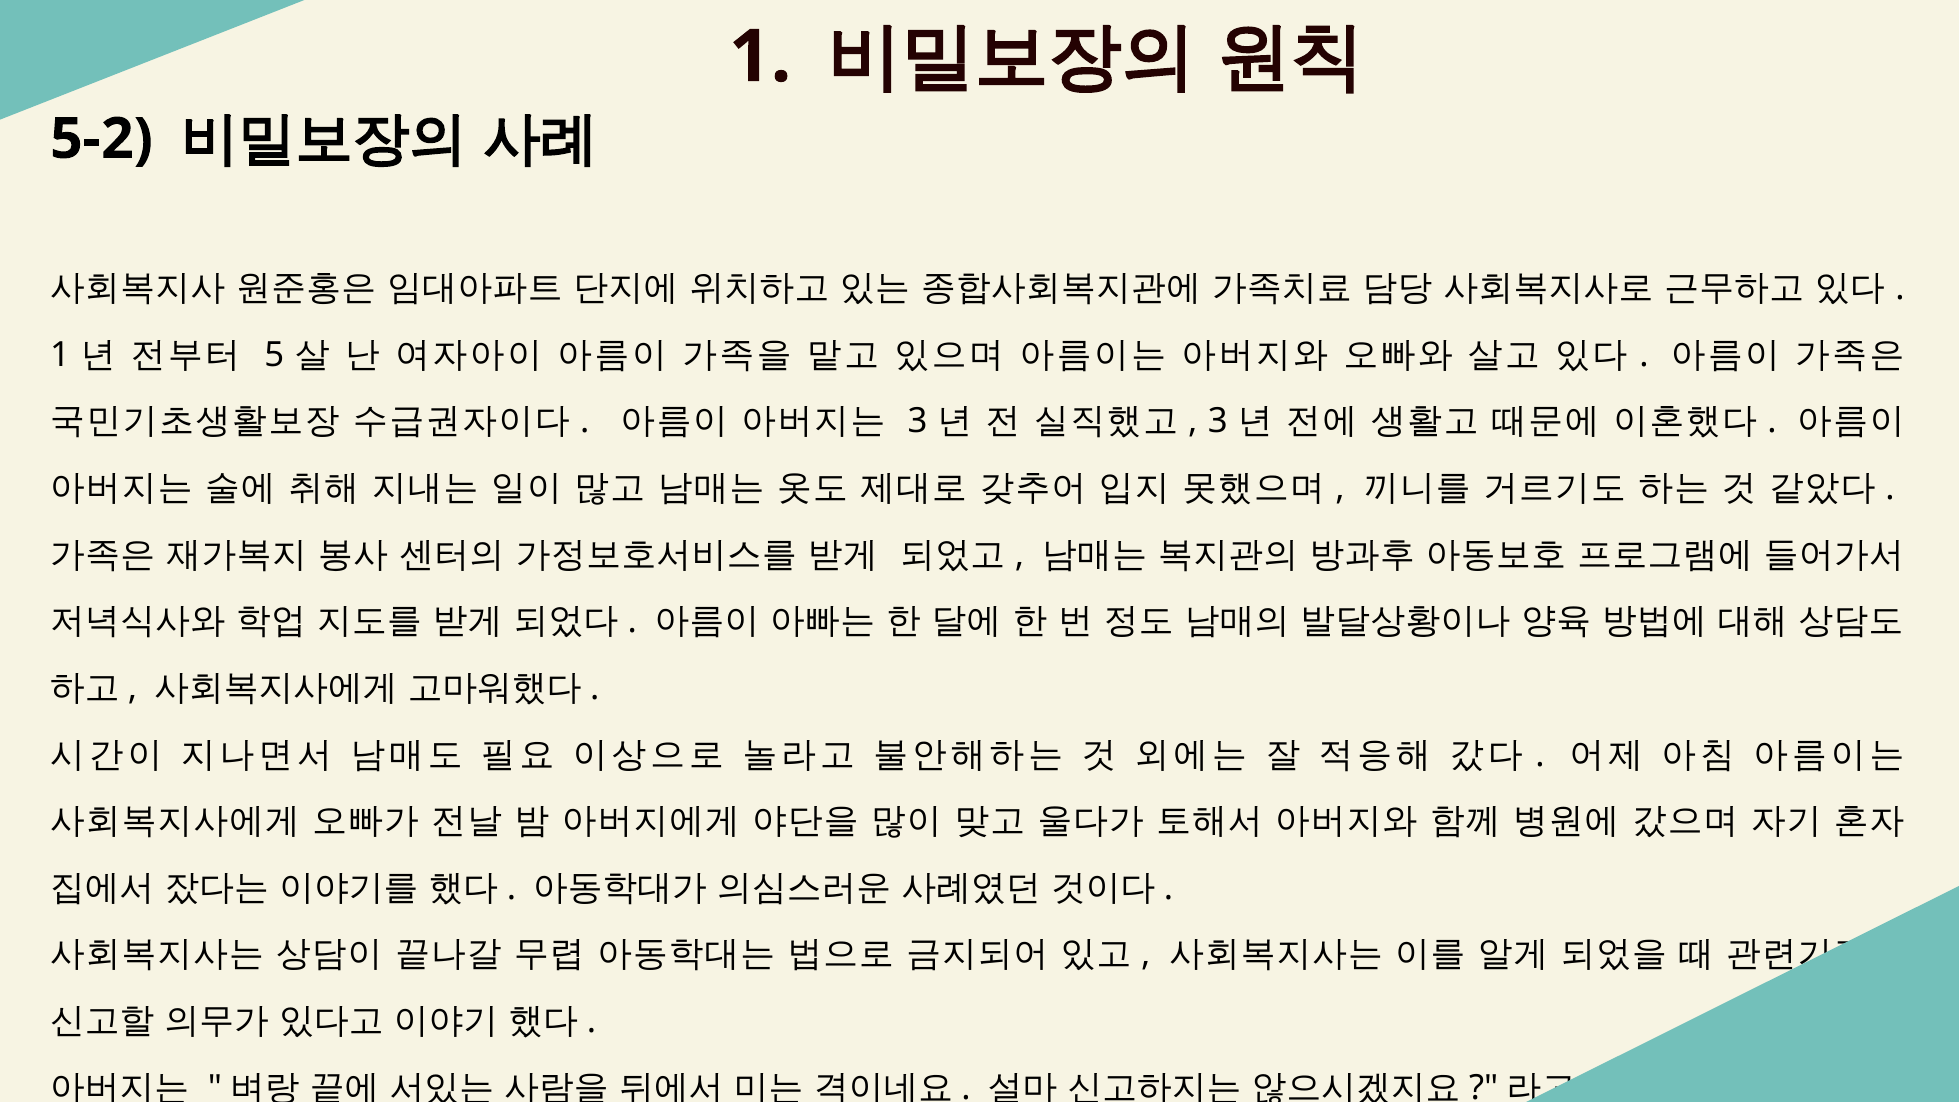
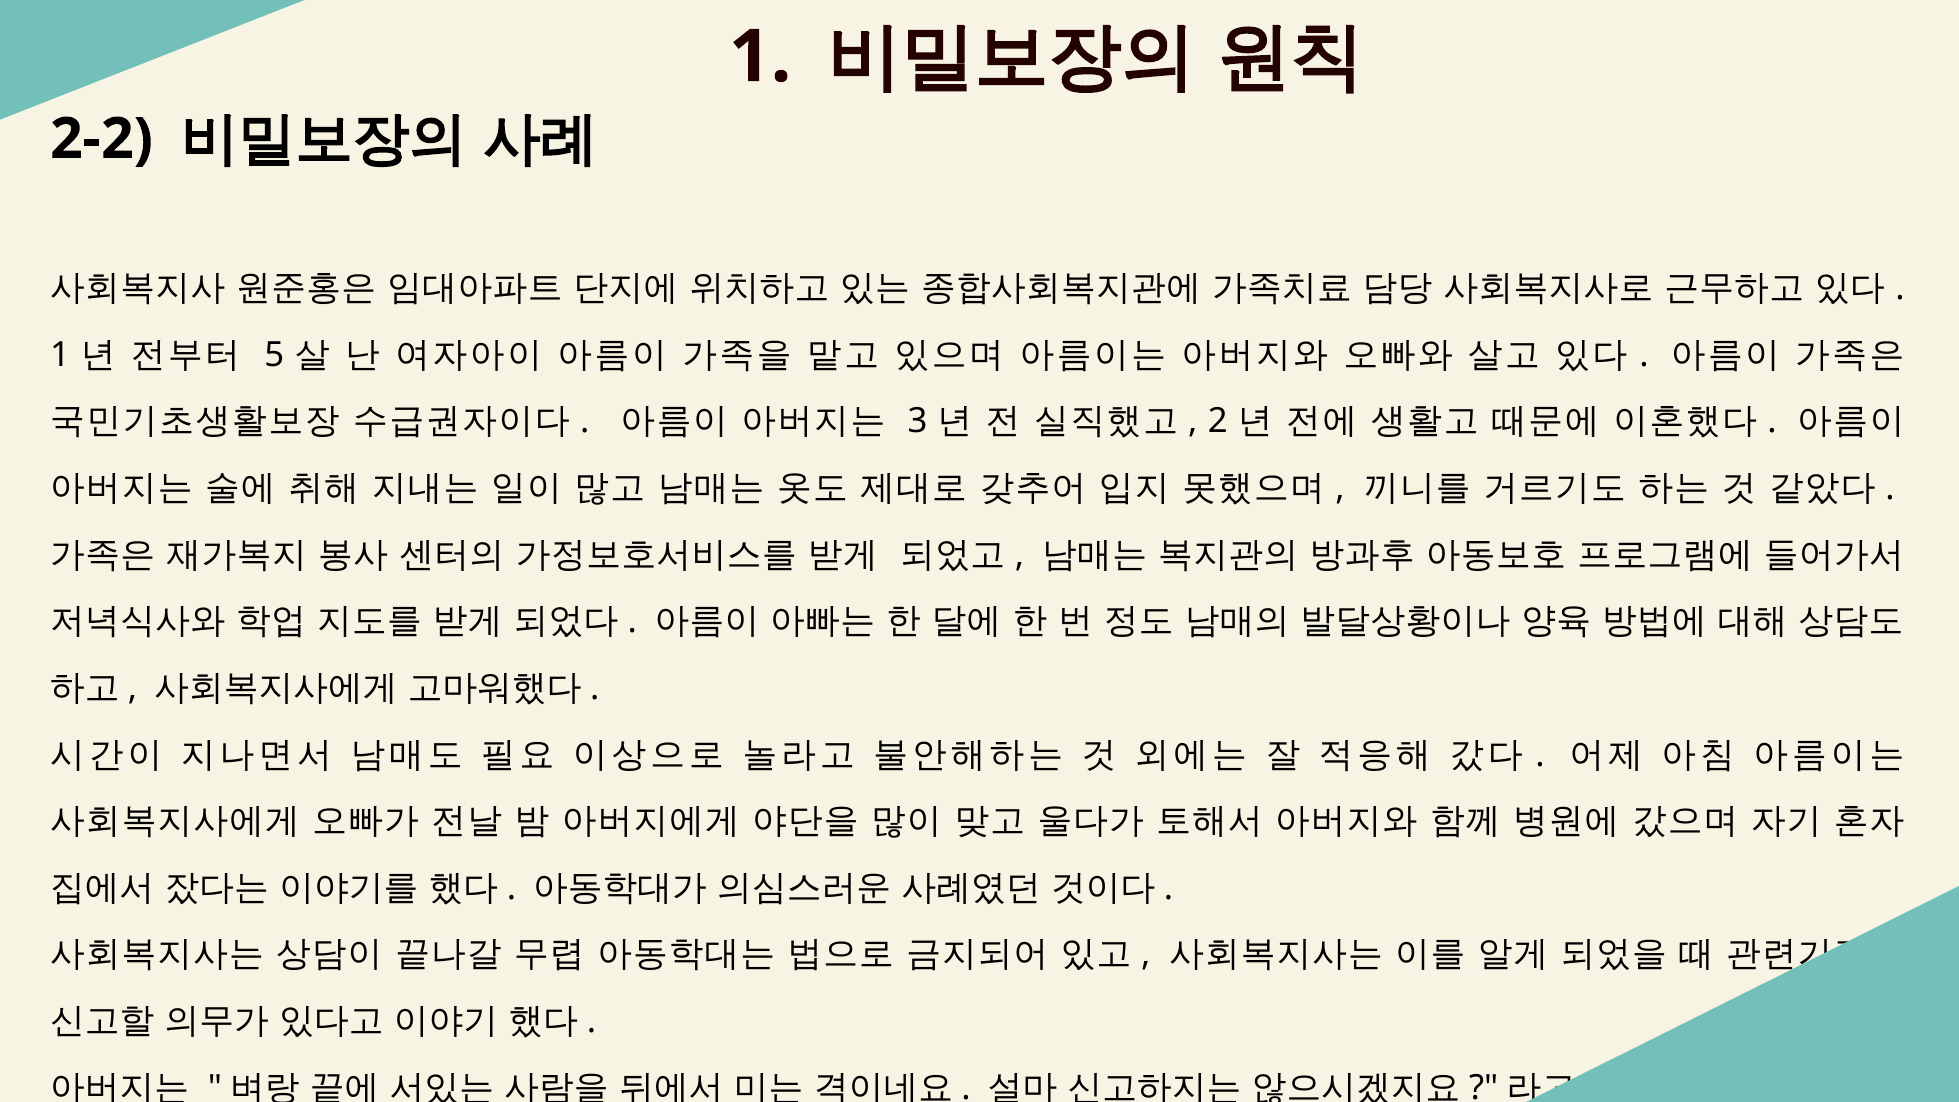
5-2: 5-2 -> 2-2
3 at (1218, 421): 3 -> 2
